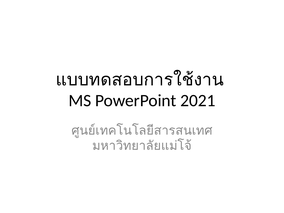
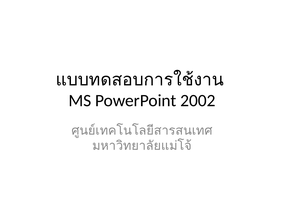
2021: 2021 -> 2002
